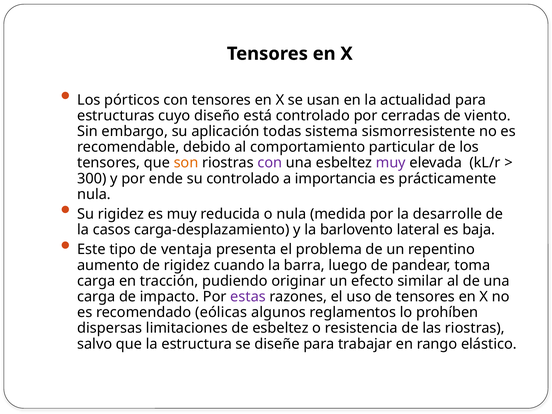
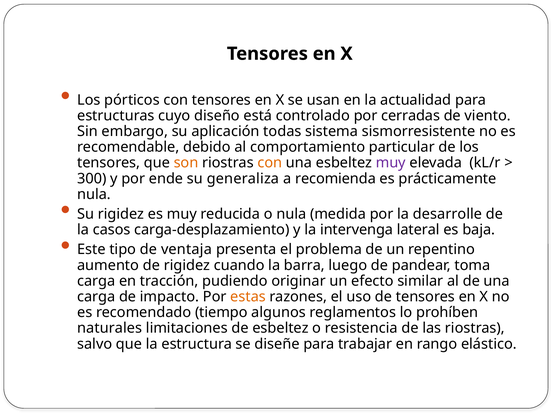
con at (270, 163) colour: purple -> orange
su controlado: controlado -> generaliza
importancia: importancia -> recomienda
barlovento: barlovento -> intervenga
estas colour: purple -> orange
eólicas: eólicas -> tiempo
dispersas: dispersas -> naturales
